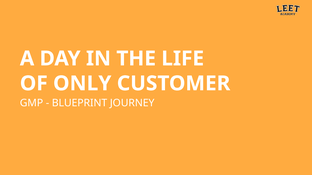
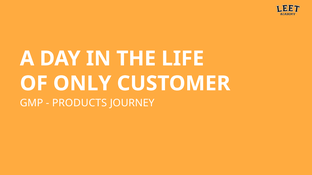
BLUEPRINT: BLUEPRINT -> PRODUCTS
